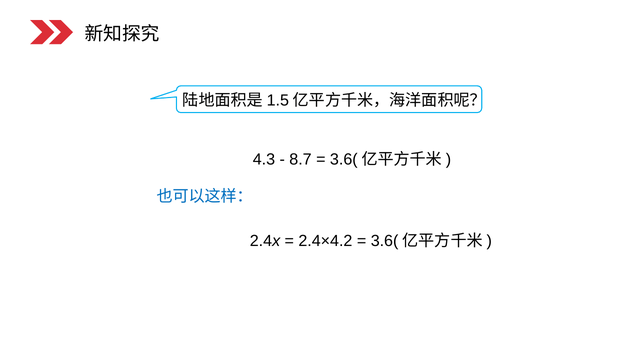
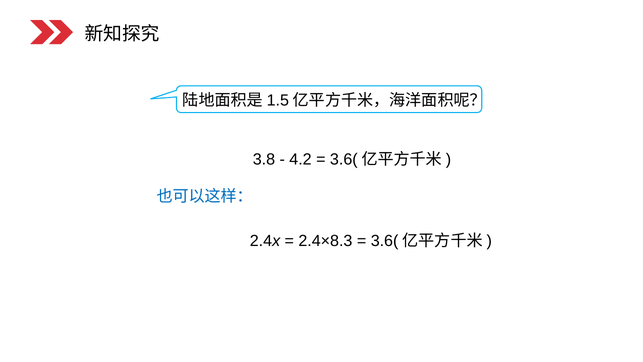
4.3: 4.3 -> 3.8
8.7: 8.7 -> 4.2
2.4×4.2: 2.4×4.2 -> 2.4×8.3
